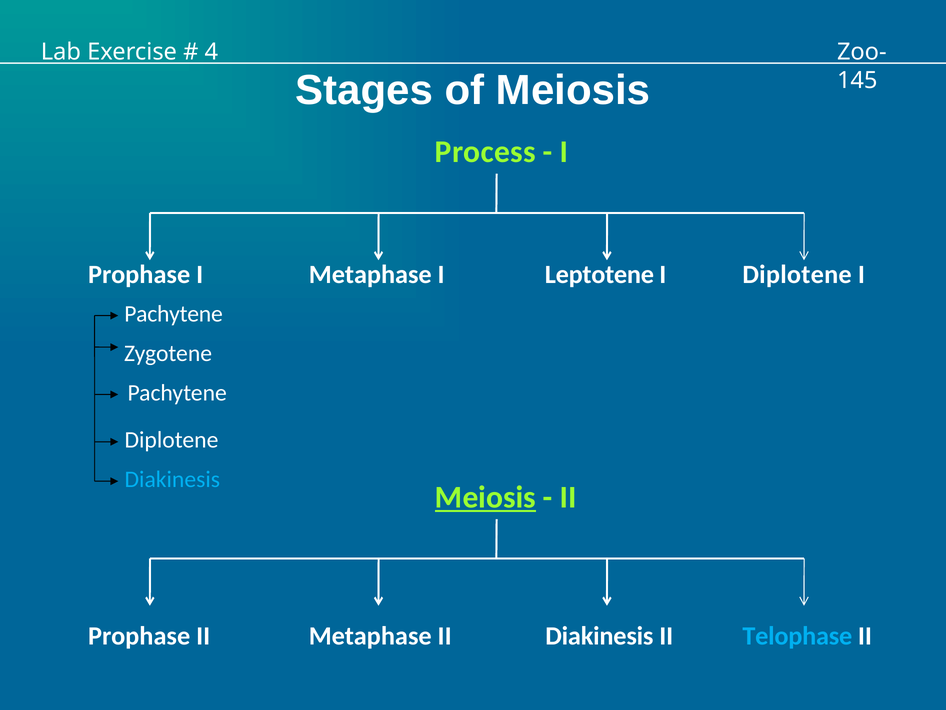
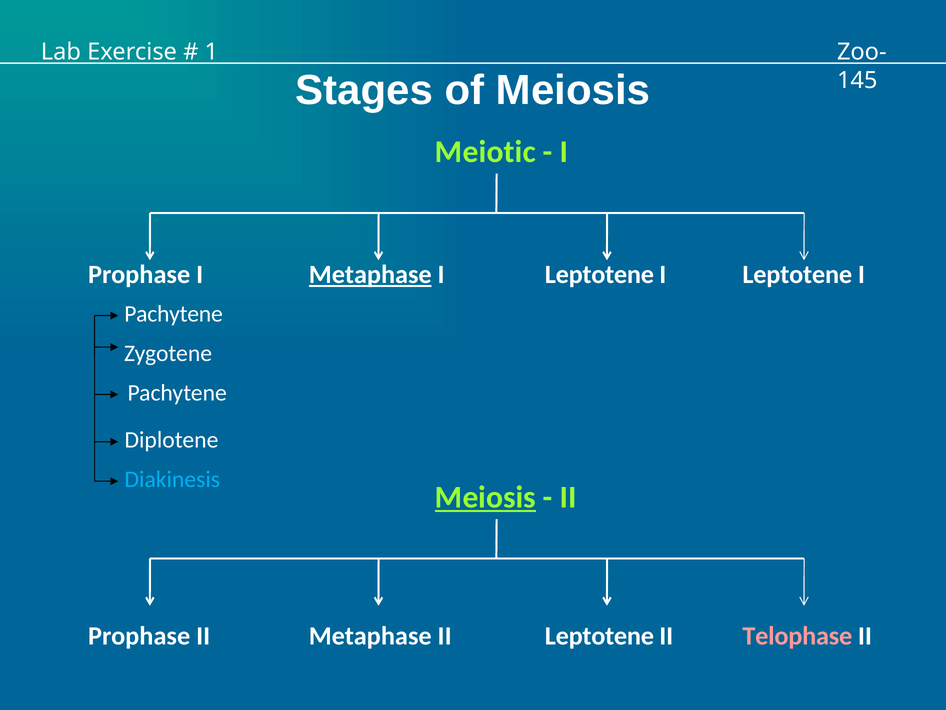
4: 4 -> 1
Process: Process -> Meiotic
Metaphase at (370, 275) underline: none -> present
Diplotene at (797, 275): Diplotene -> Leptotene
II Diakinesis: Diakinesis -> Leptotene
Telophase colour: light blue -> pink
